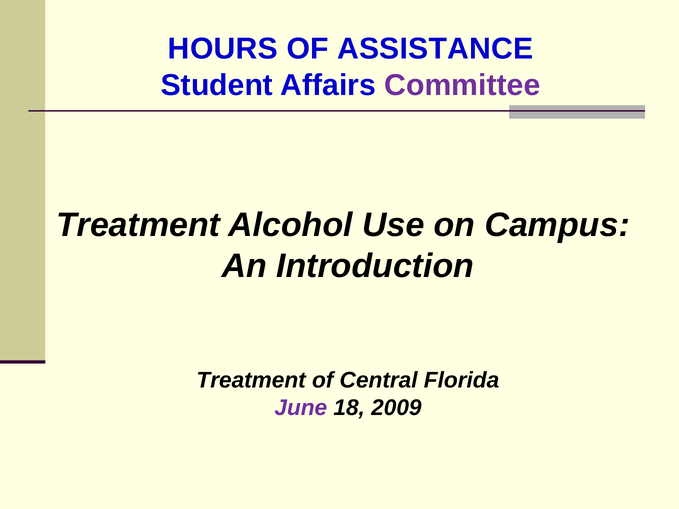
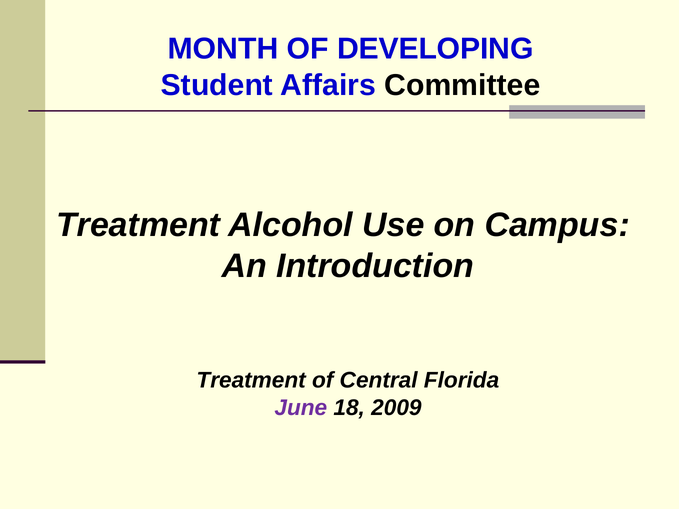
HOURS: HOURS -> MONTH
ASSISTANCE: ASSISTANCE -> DEVELOPING
Committee colour: purple -> black
